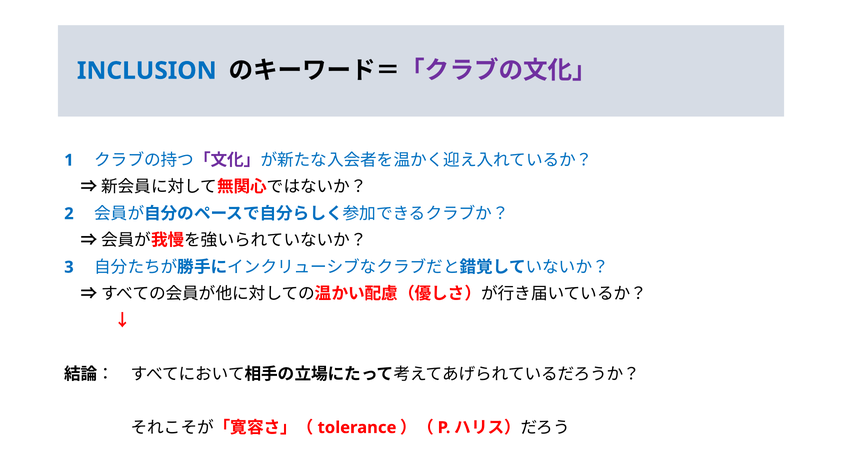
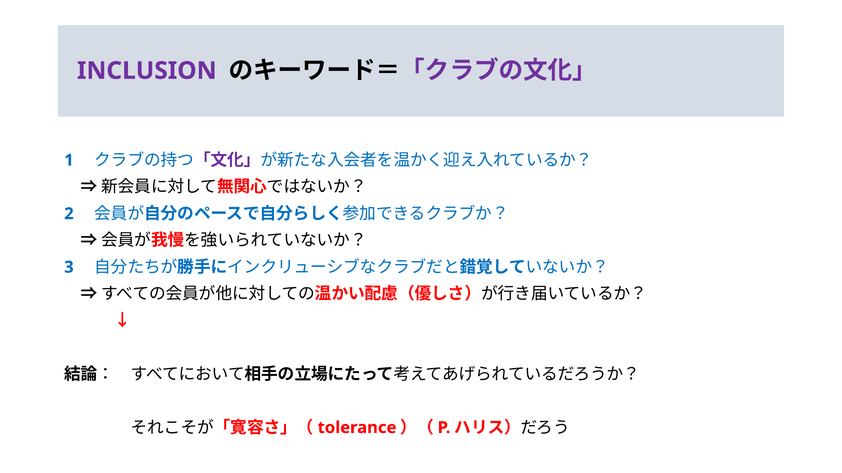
INCLUSION colour: blue -> purple
